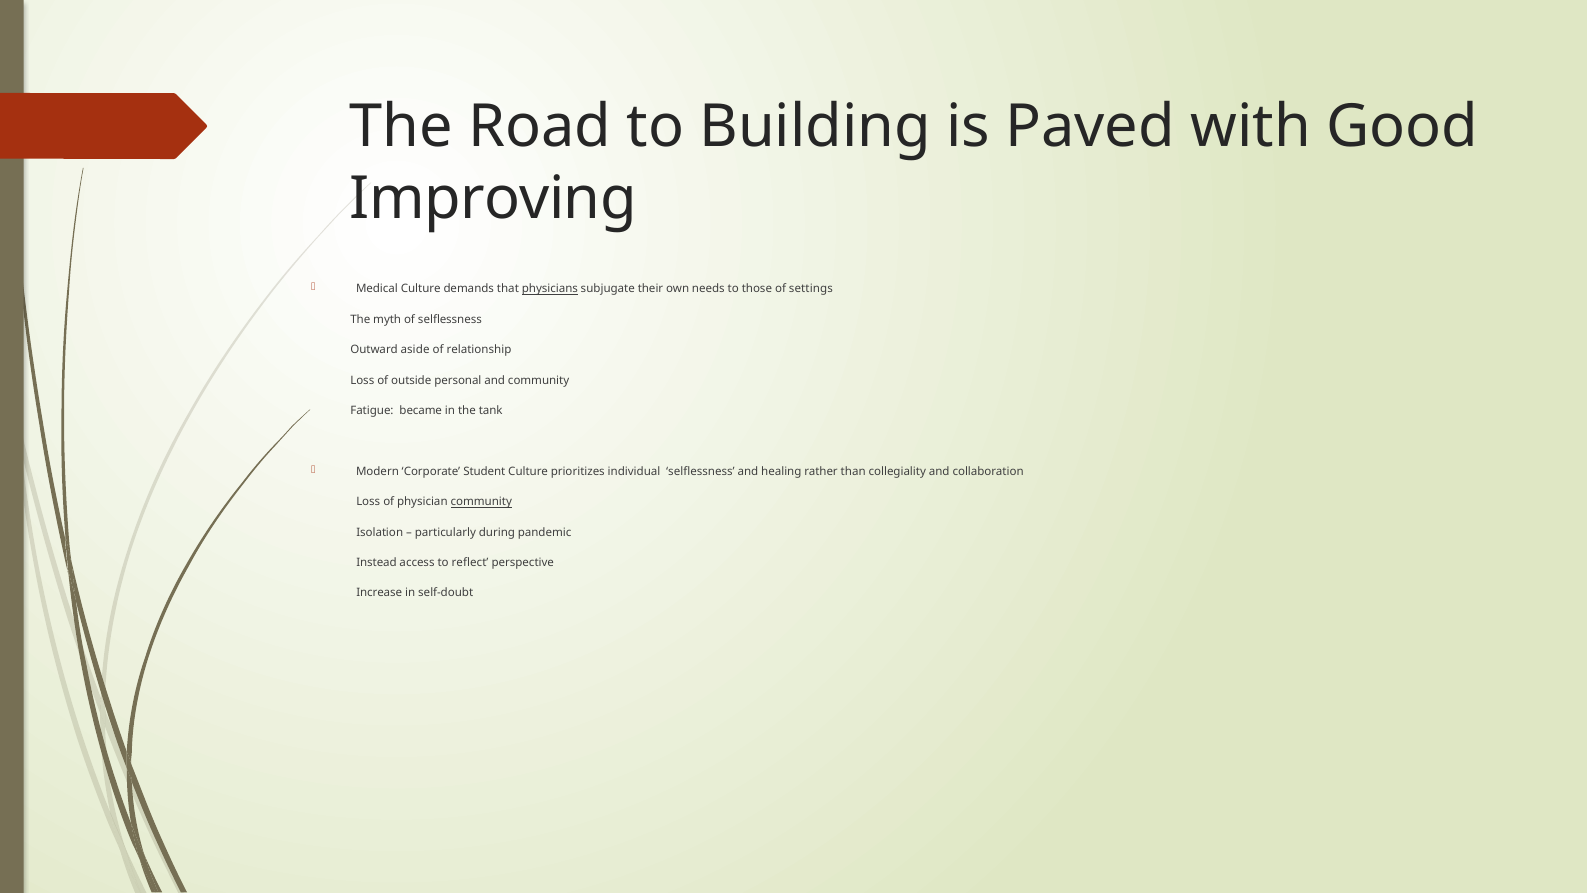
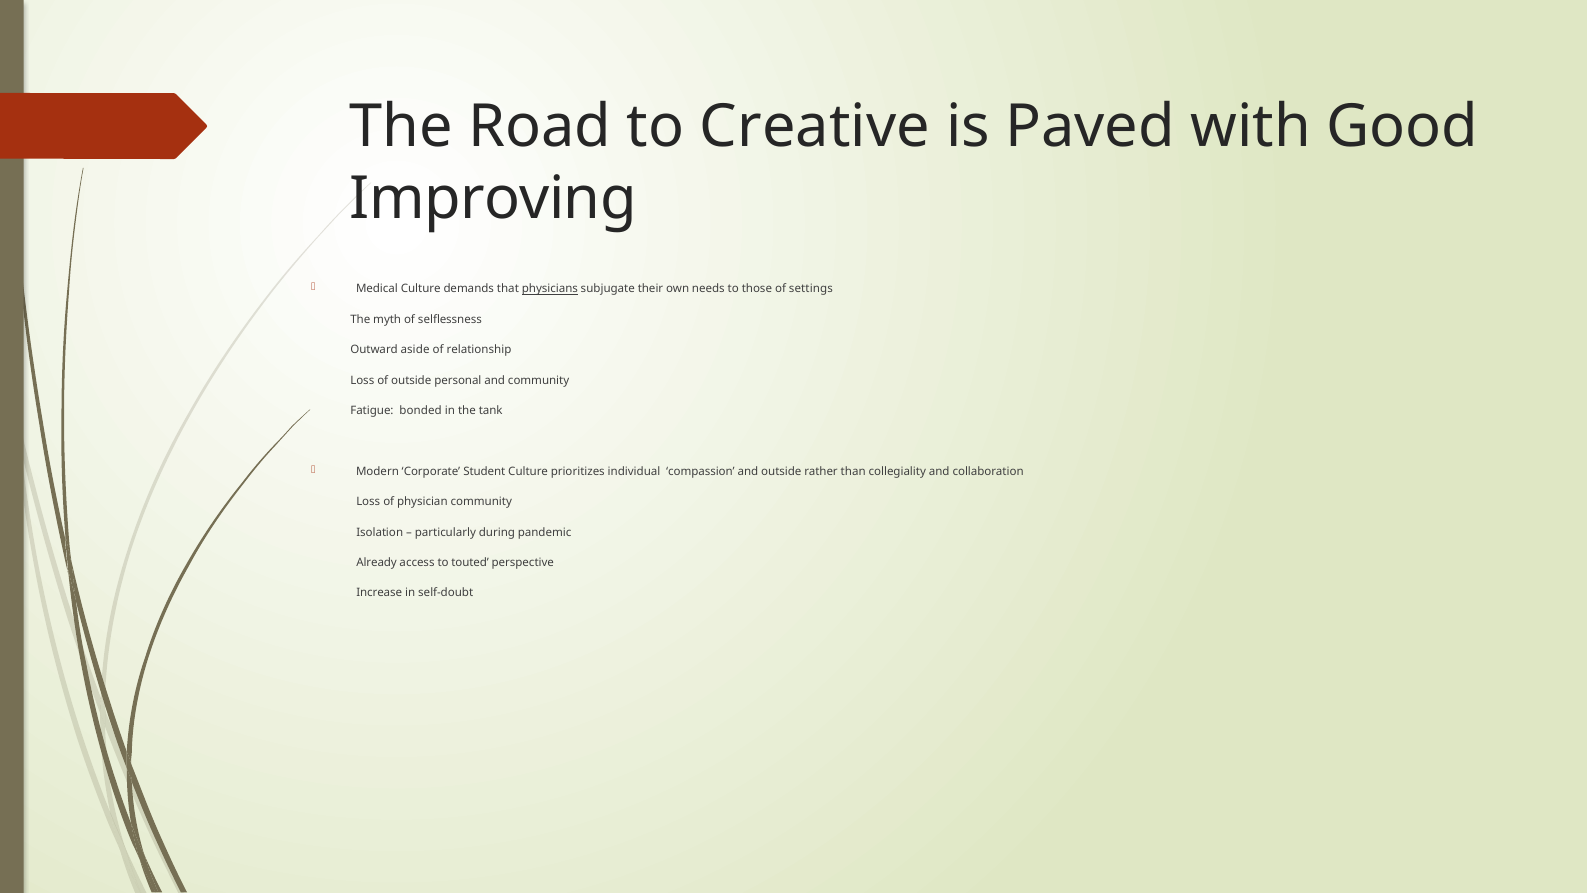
Building: Building -> Creative
became: became -> bonded
individual selflessness: selflessness -> compassion
and healing: healing -> outside
community at (481, 502) underline: present -> none
Instead: Instead -> Already
reflect: reflect -> touted
